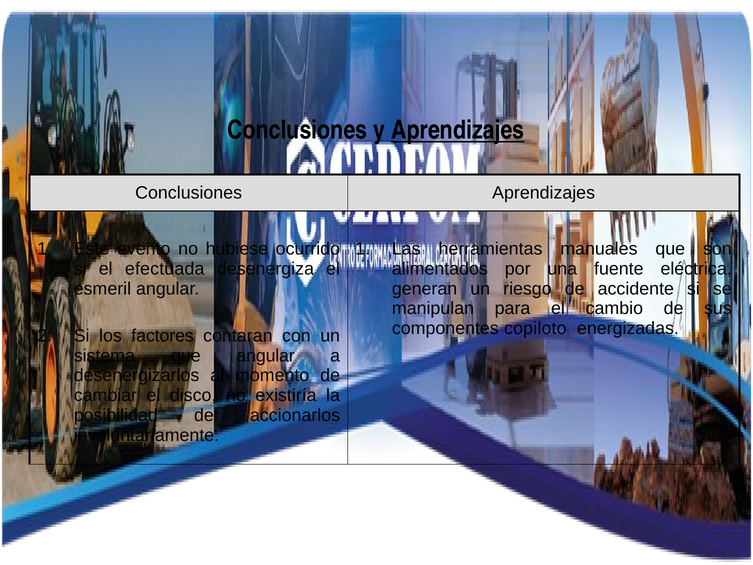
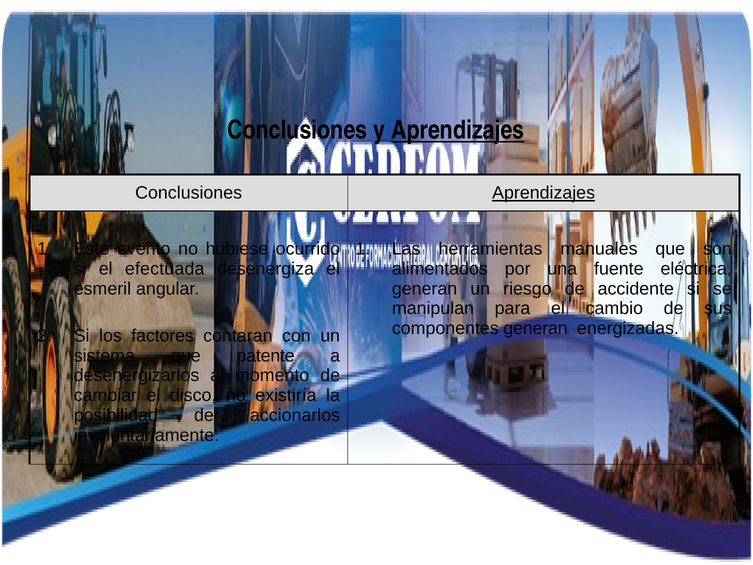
Aprendizajes at (544, 193) underline: none -> present
componentes copiloto: copiloto -> generan
que angular: angular -> patente
